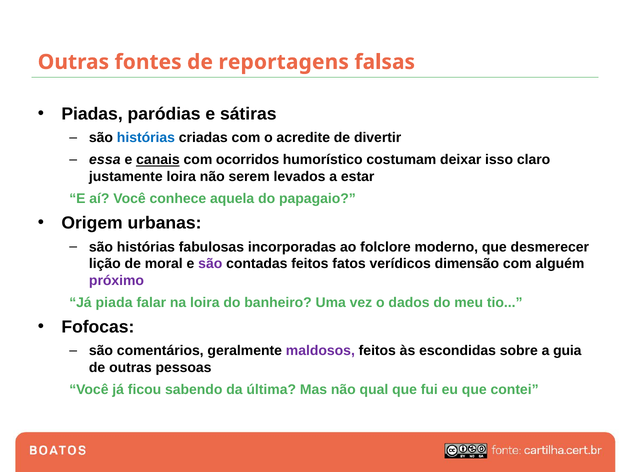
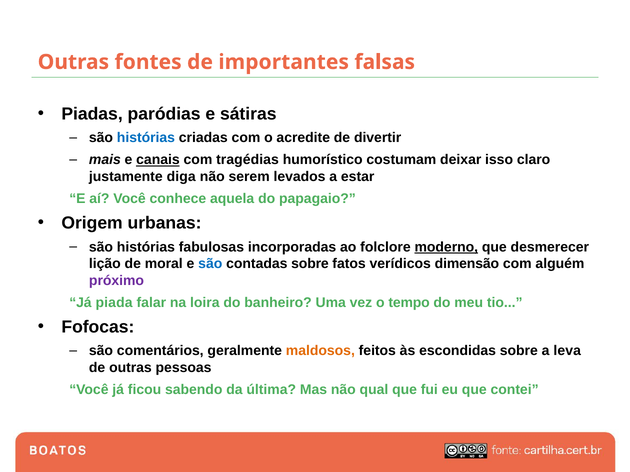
reportagens: reportagens -> importantes
essa: essa -> mais
ocorridos: ocorridos -> tragédias
justamente loira: loira -> diga
moderno underline: none -> present
são at (210, 264) colour: purple -> blue
contadas feitos: feitos -> sobre
dados: dados -> tempo
maldosos colour: purple -> orange
guia: guia -> leva
